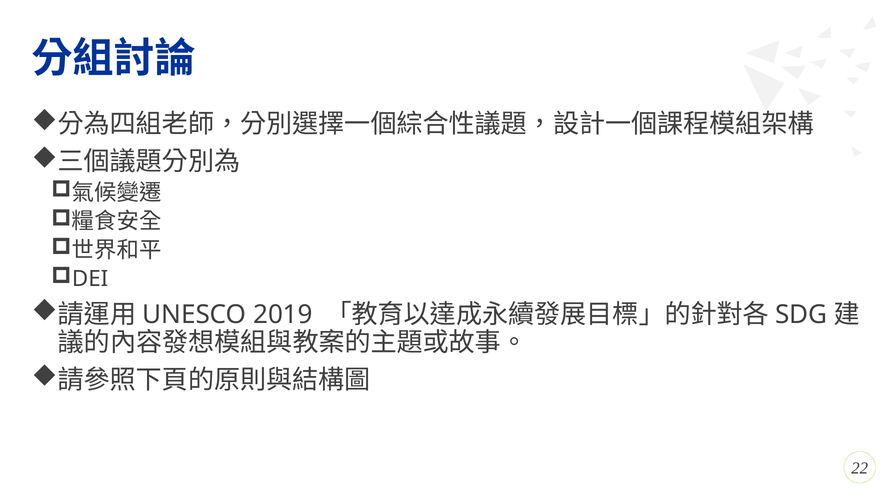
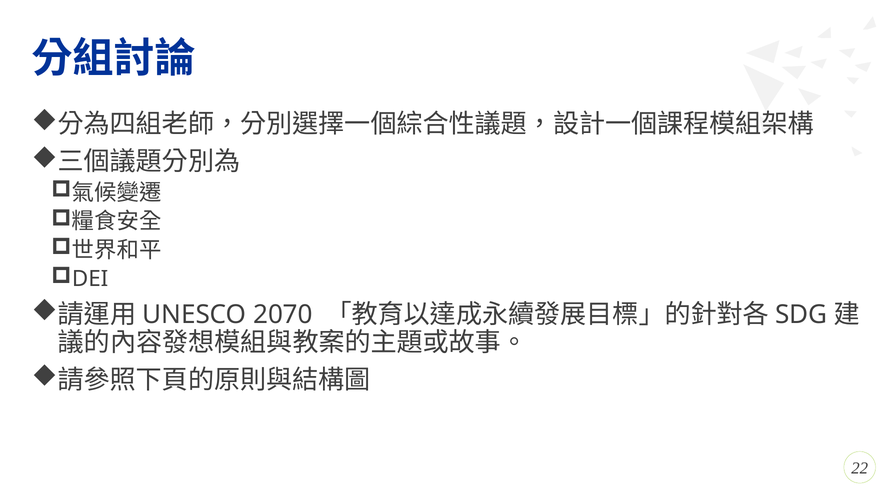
2019: 2019 -> 2070
